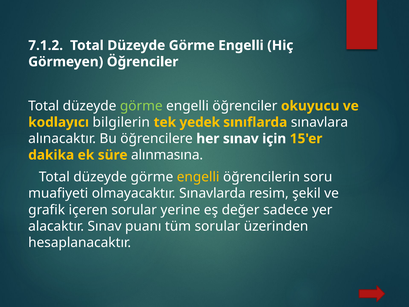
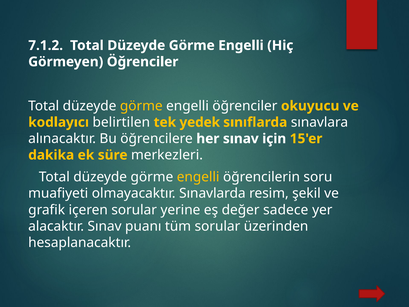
görme at (141, 106) colour: light green -> yellow
bilgilerin: bilgilerin -> belirtilen
alınmasına: alınmasına -> merkezleri
